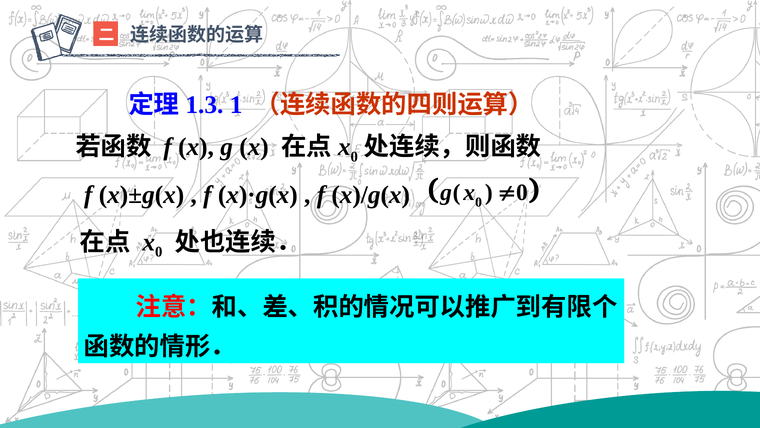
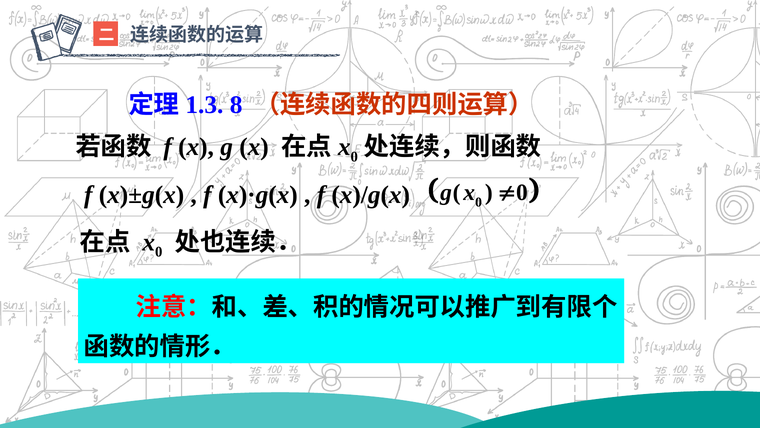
1: 1 -> 8
